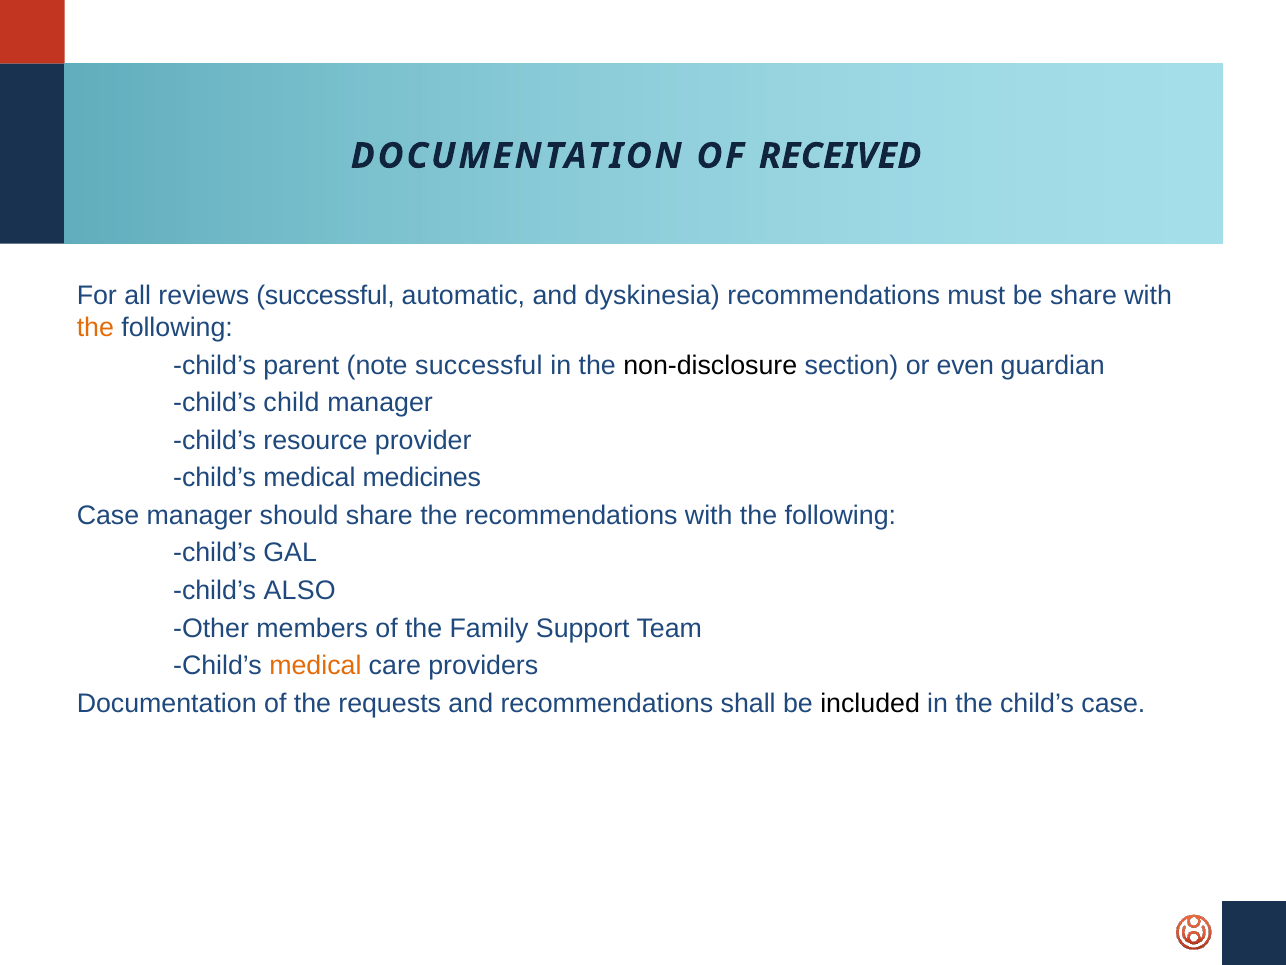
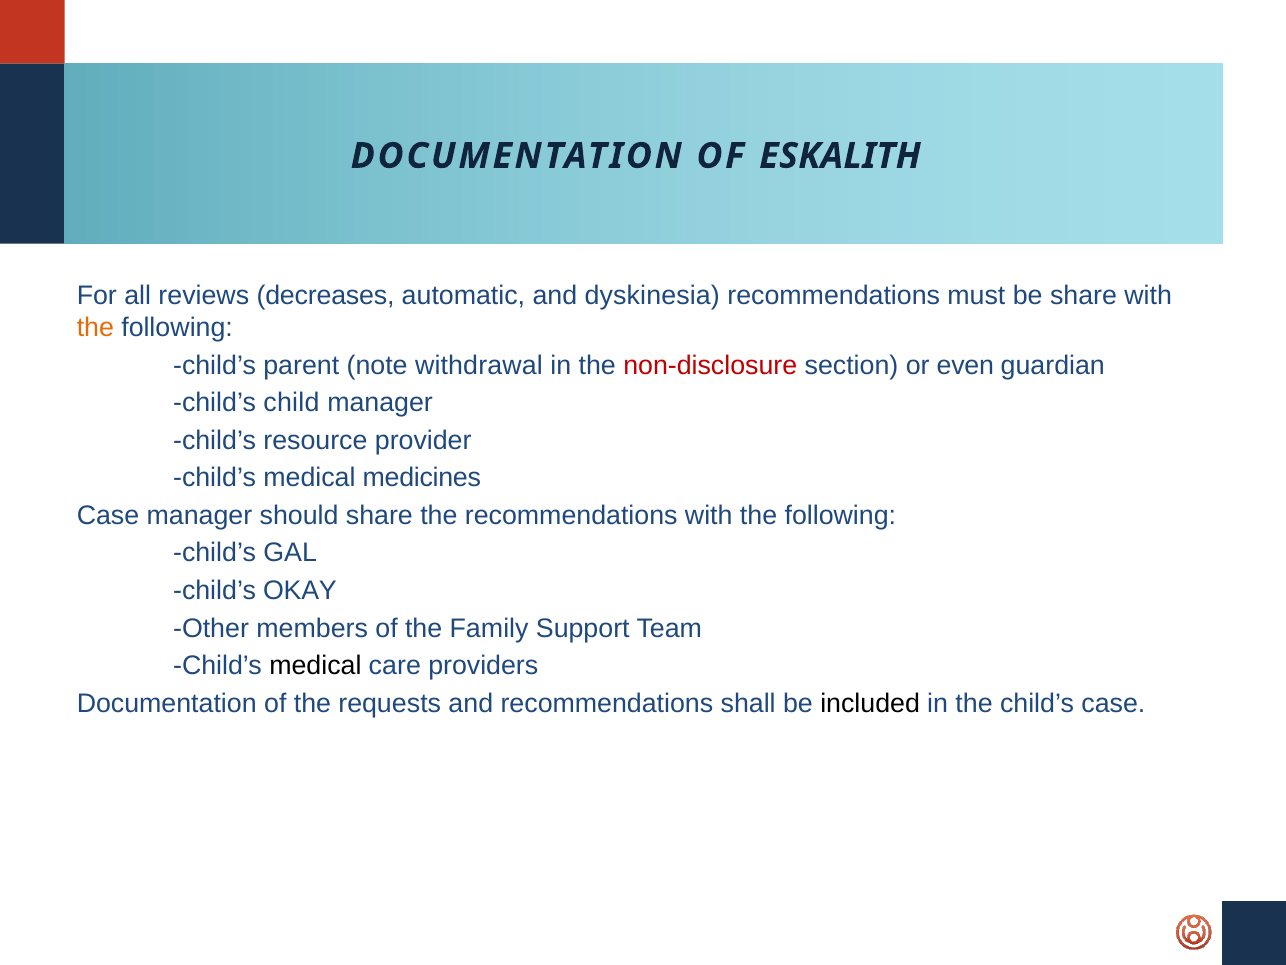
RECEIVED: RECEIVED -> ESKALITH
reviews successful: successful -> decreases
note successful: successful -> withdrawal
non-disclosure colour: black -> red
ALSO: ALSO -> OKAY
medical at (315, 665) colour: orange -> black
